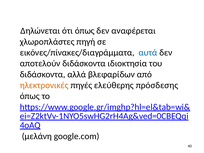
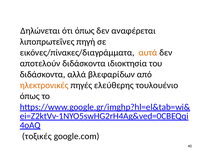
χλωροπλάστες: χλωροπλάστες -> λιποπρωτεΐνες
αυτά colour: blue -> orange
πρόσδεσης: πρόσδεσης -> τουλουένιο
μελάνη: μελάνη -> τοξικές
